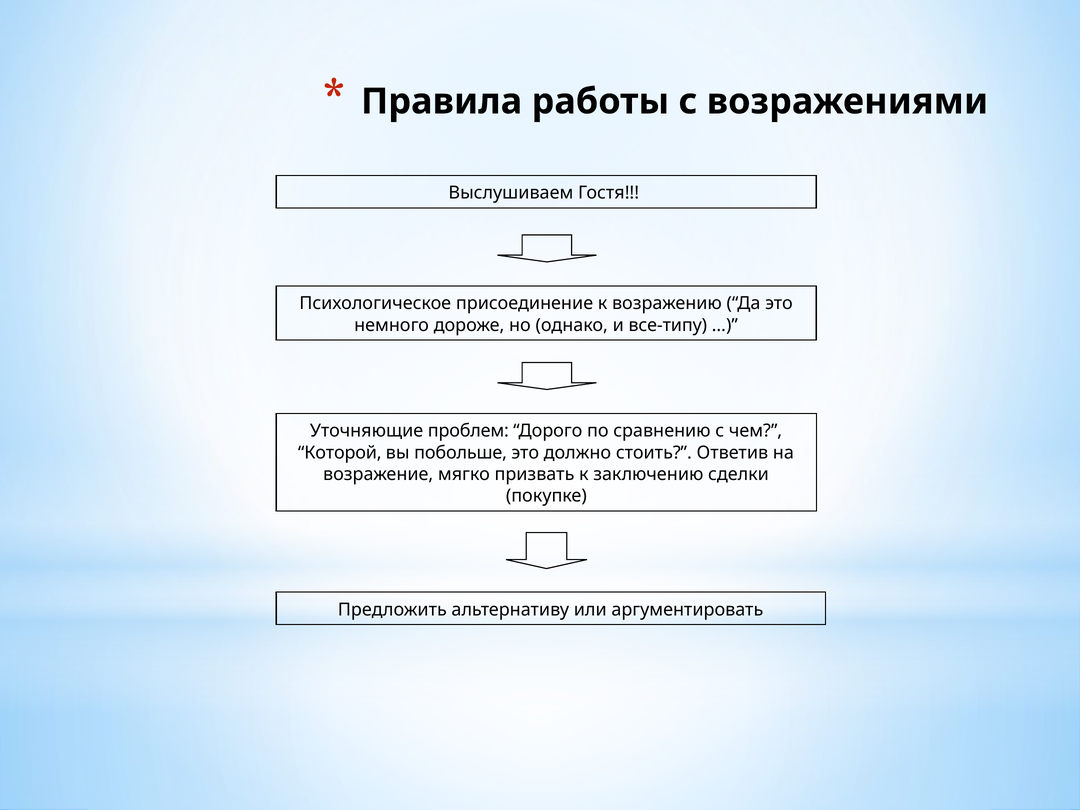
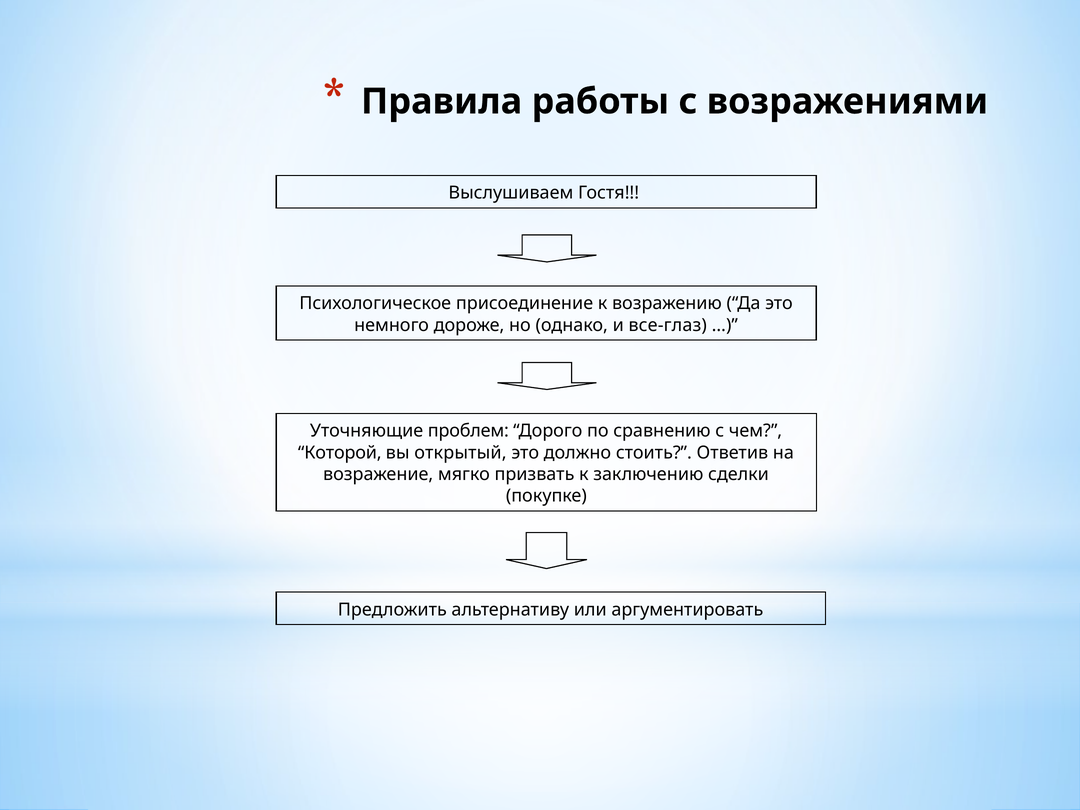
все-типу: все-типу -> все-глаз
побольше: побольше -> открытый
